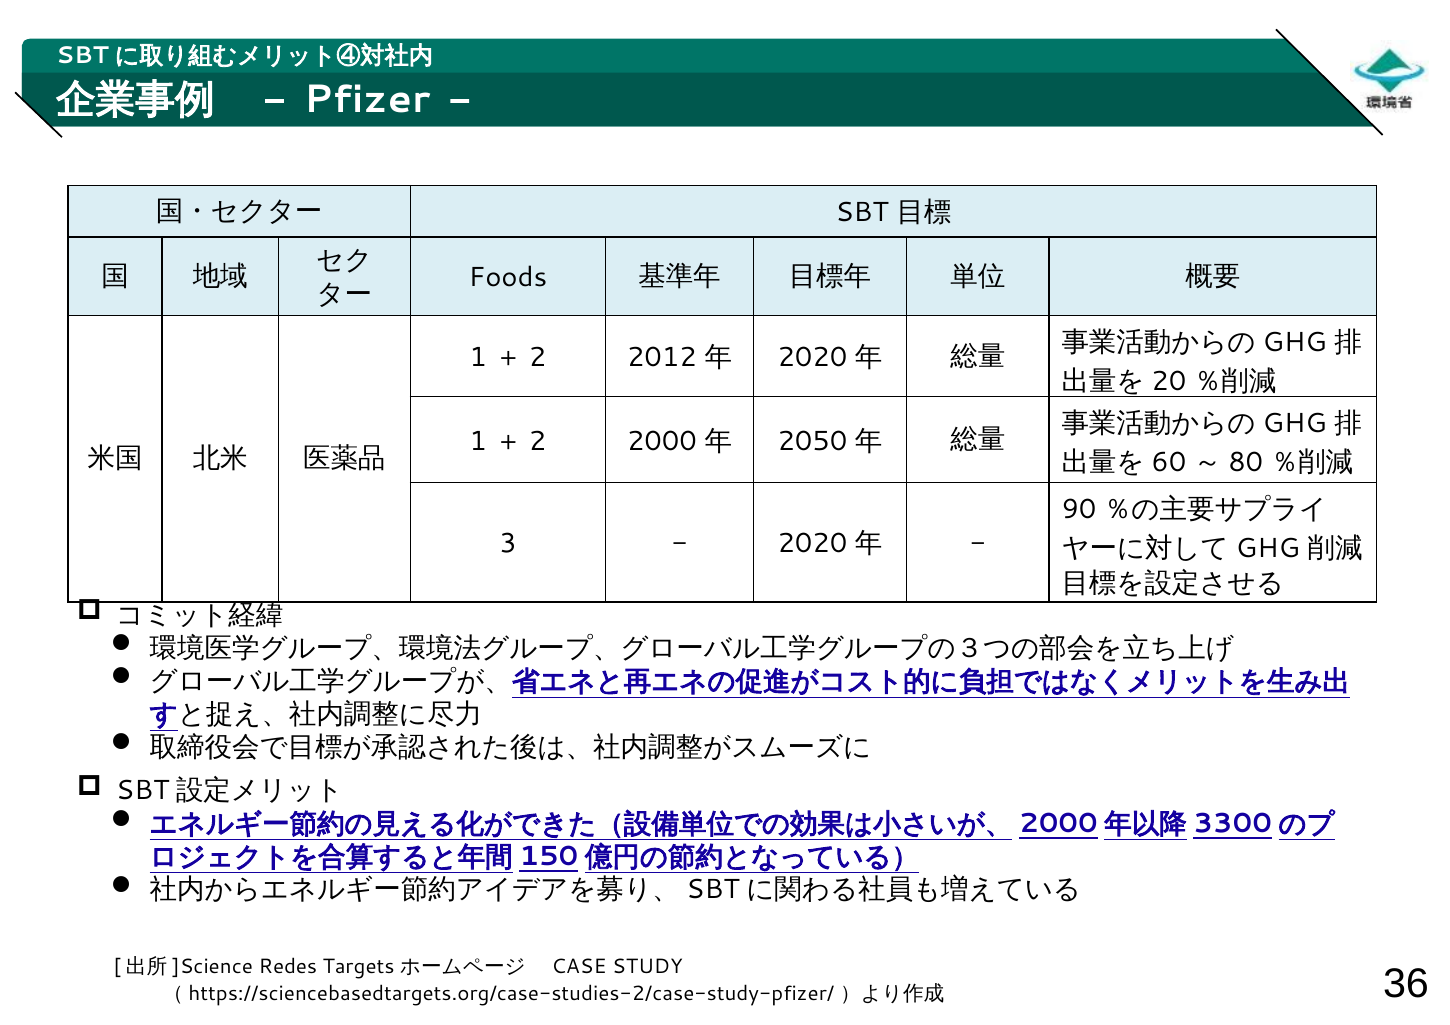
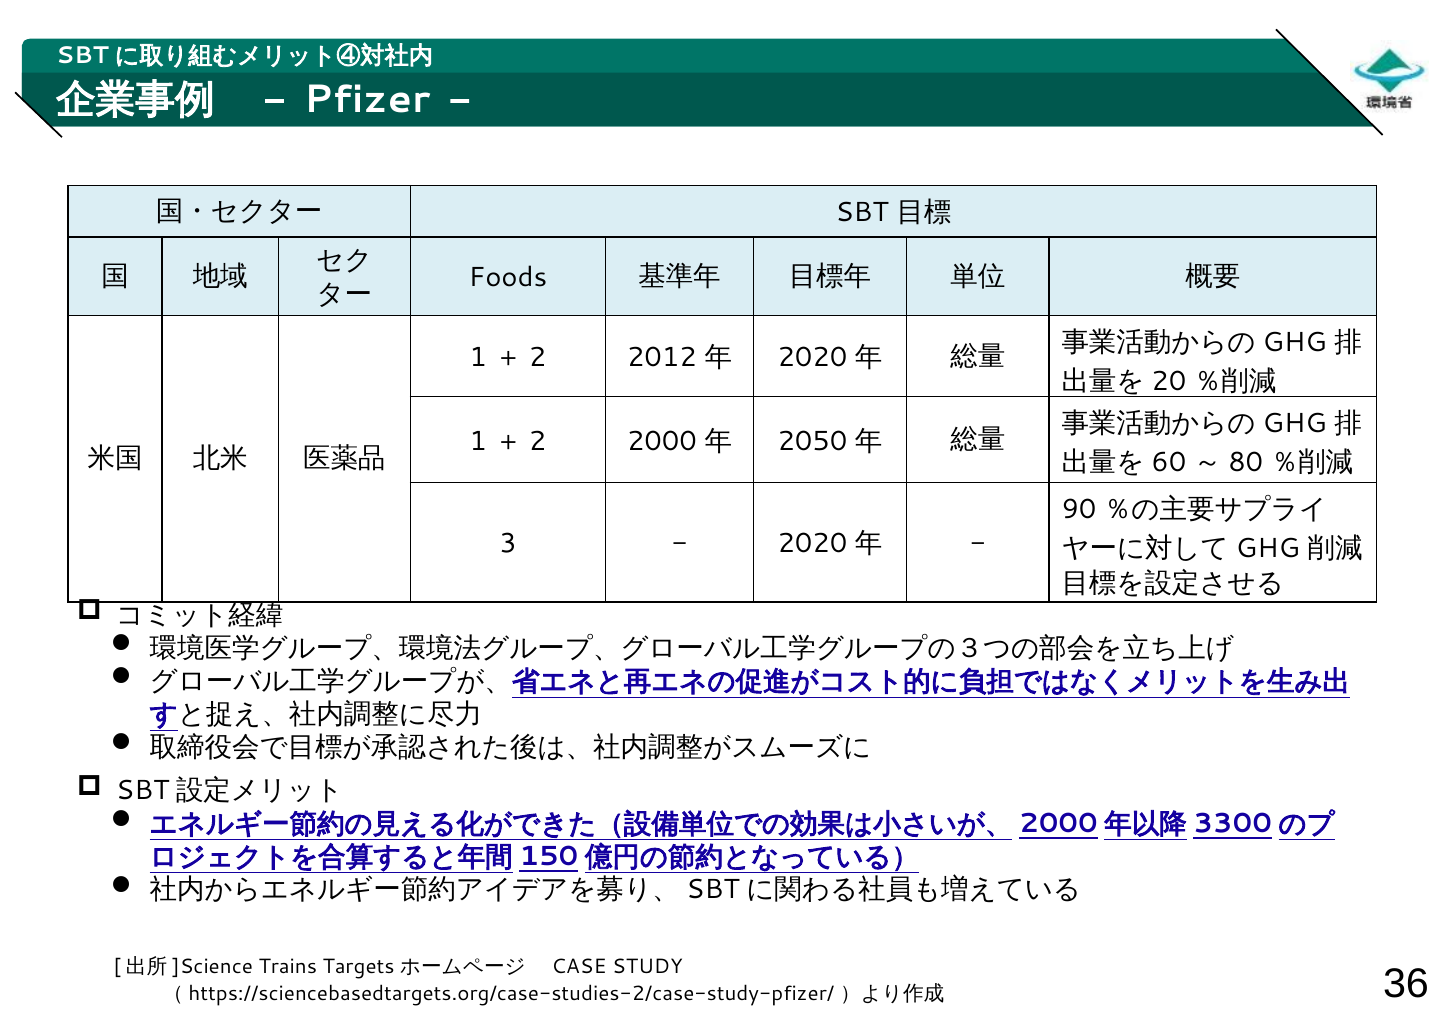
Redes: Redes -> Trains
